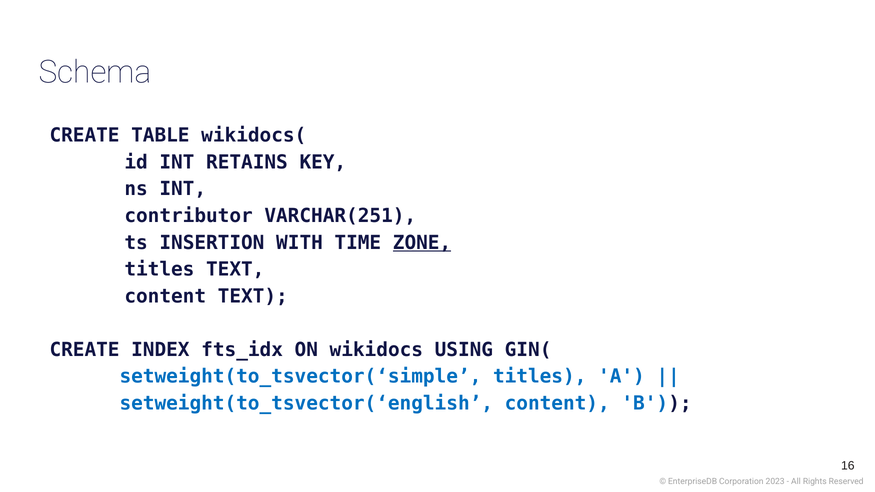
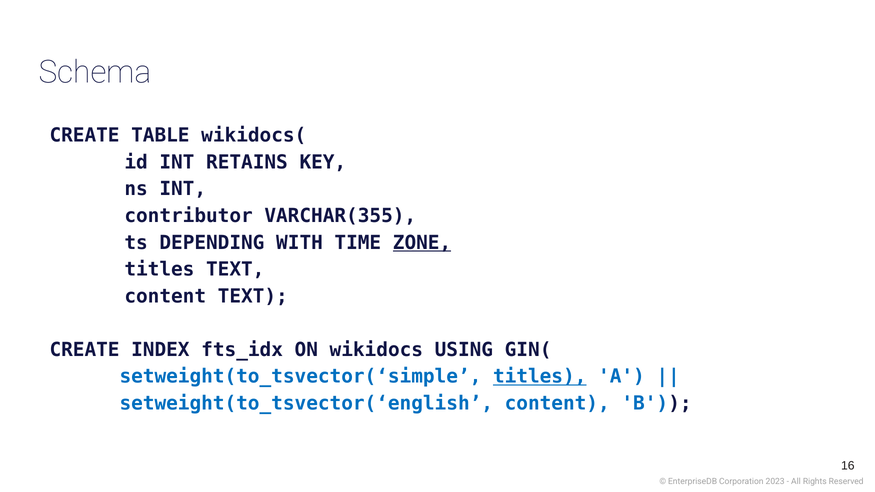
VARCHAR(251: VARCHAR(251 -> VARCHAR(355
INSERTION: INSERTION -> DEPENDING
titles at (540, 377) underline: none -> present
